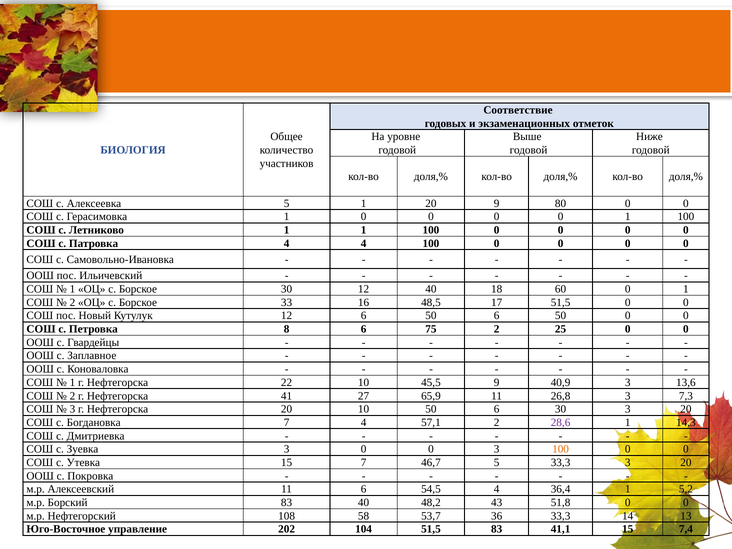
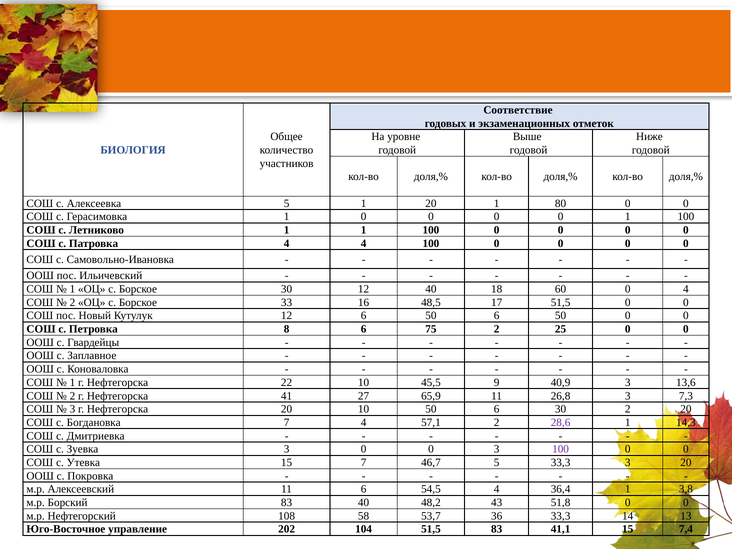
20 9: 9 -> 1
60 0 1: 1 -> 4
30 3: 3 -> 2
100 at (561, 449) colour: orange -> purple
5,2: 5,2 -> 3,8
